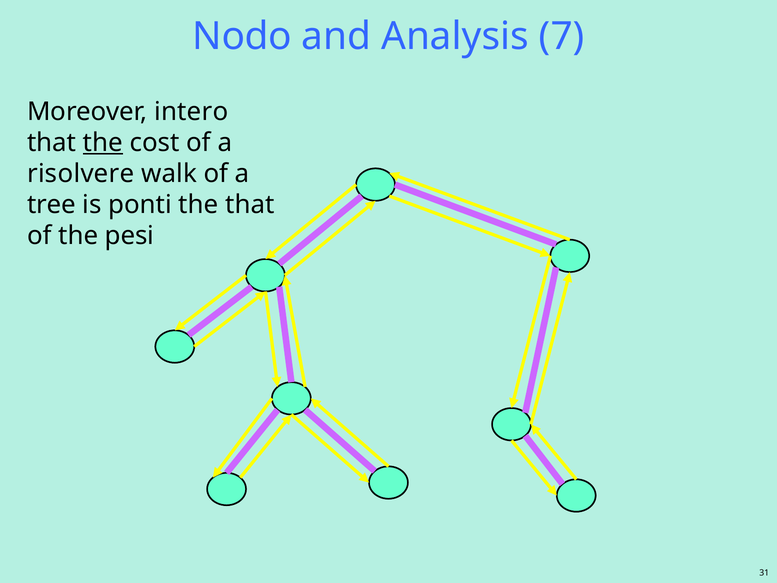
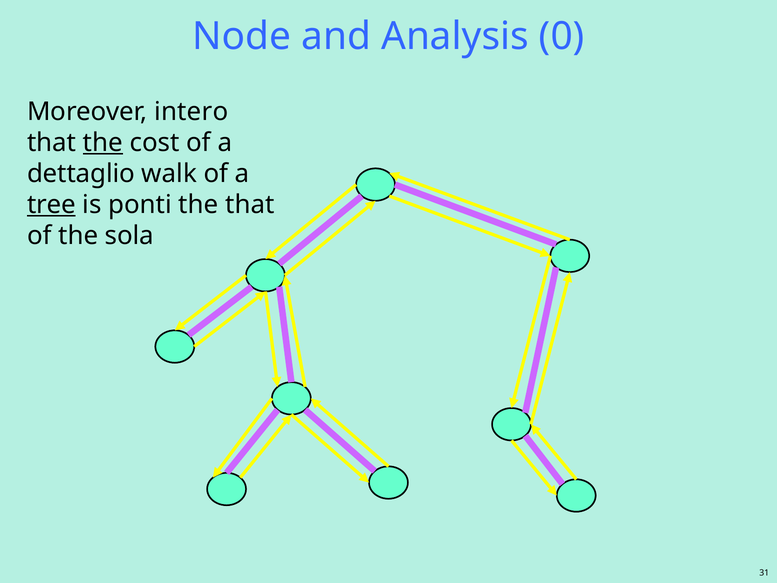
Nodo: Nodo -> Node
7: 7 -> 0
risolvere: risolvere -> dettaglio
tree underline: none -> present
pesi: pesi -> sola
